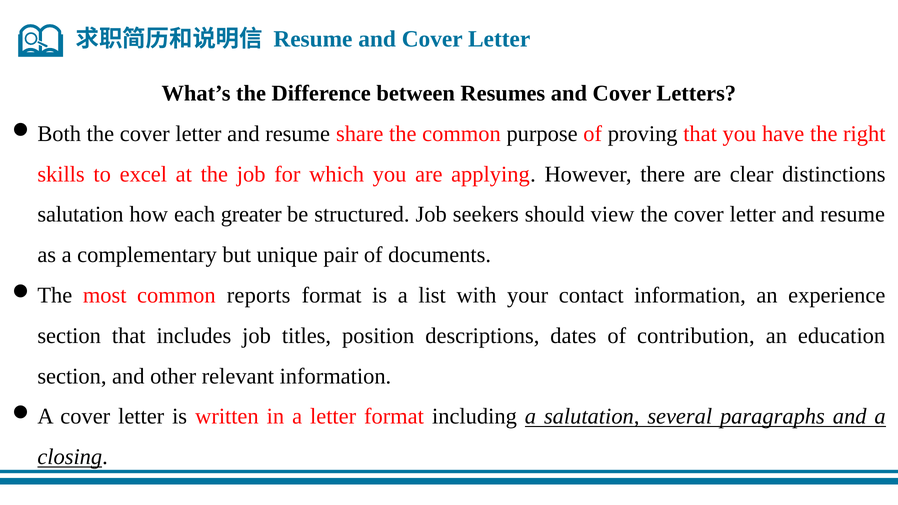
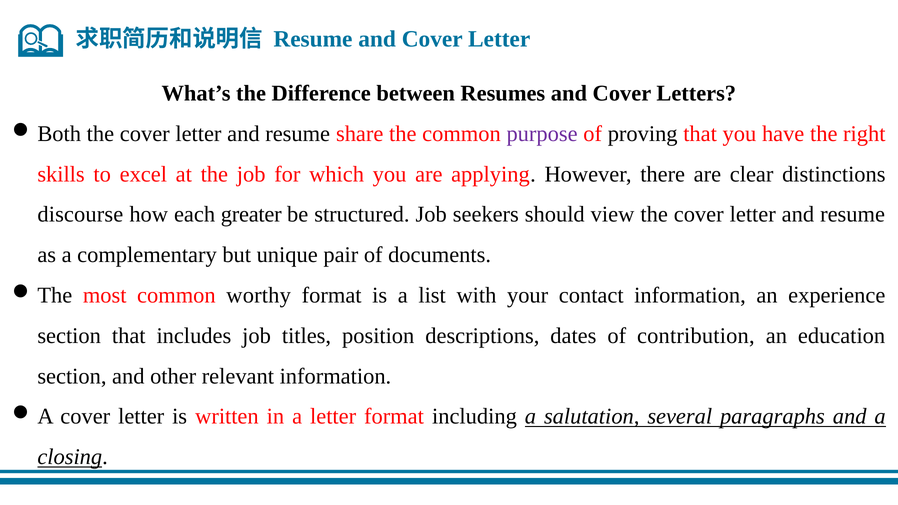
purpose colour: black -> purple
salutation at (80, 215): salutation -> discourse
reports: reports -> worthy
